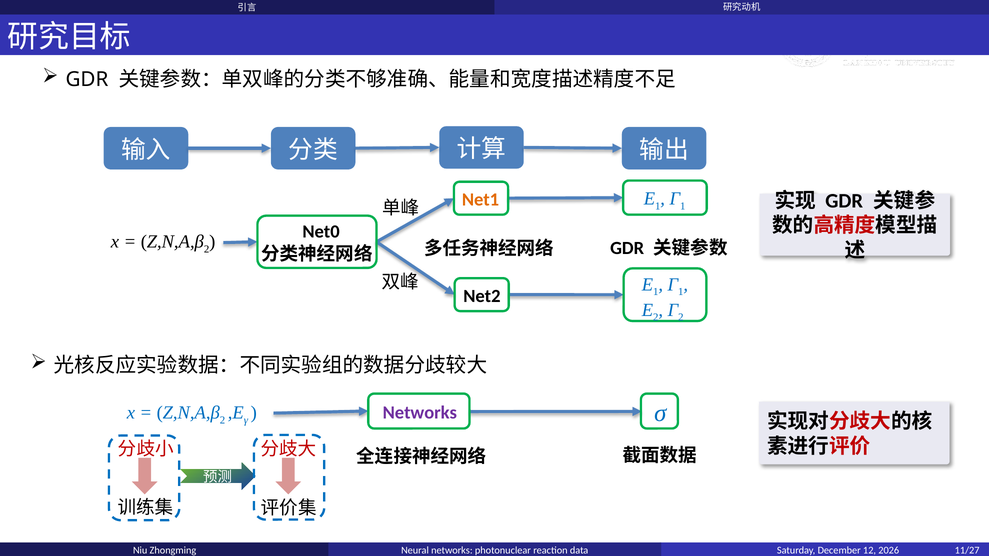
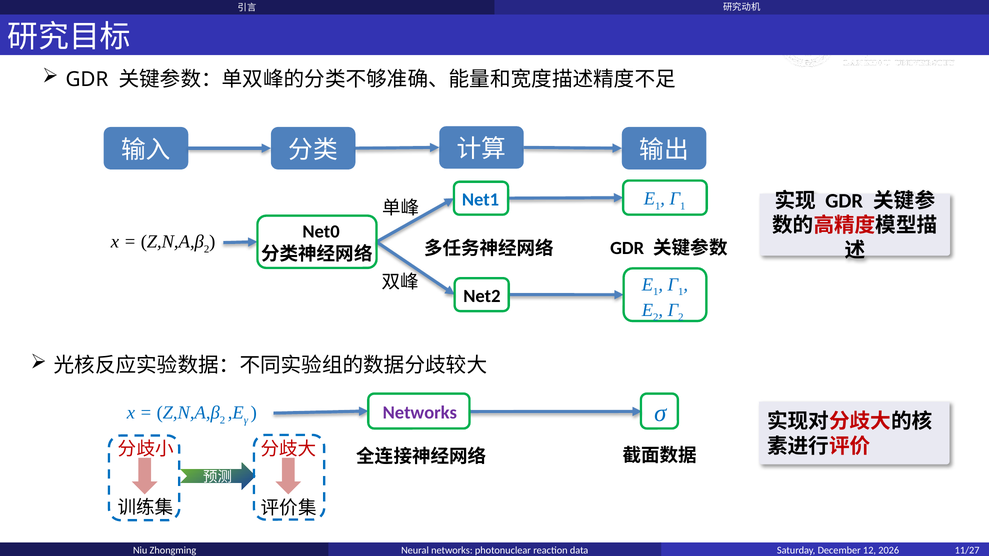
Net1 colour: orange -> blue
